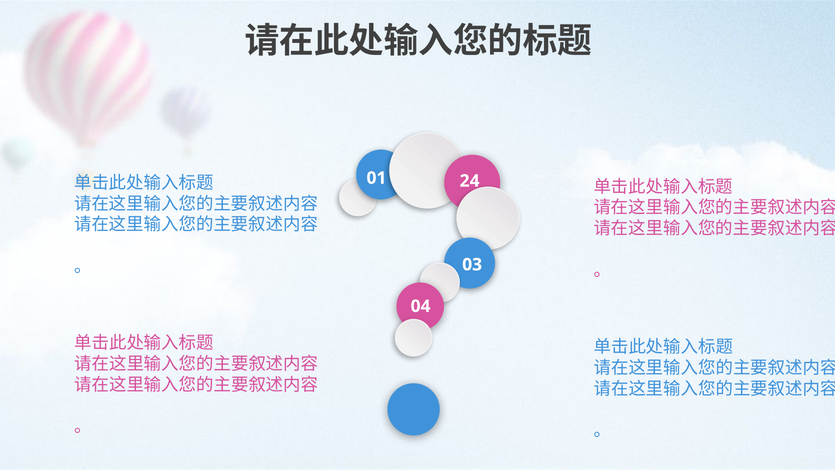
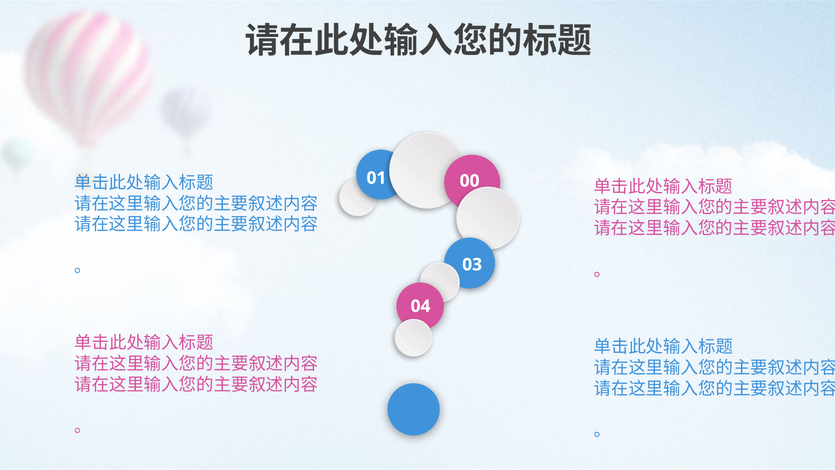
24: 24 -> 00
